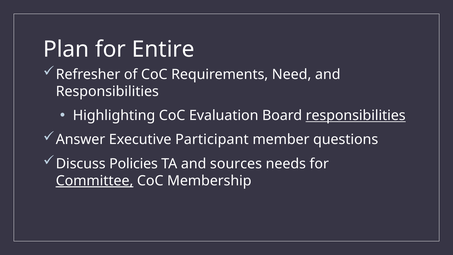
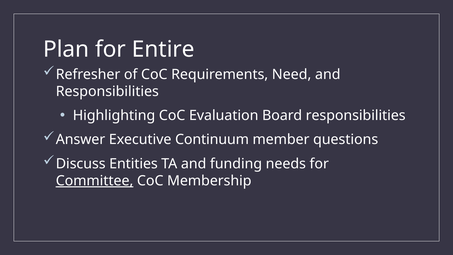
responsibilities at (356, 115) underline: present -> none
Participant: Participant -> Continuum
Policies: Policies -> Entities
sources: sources -> funding
